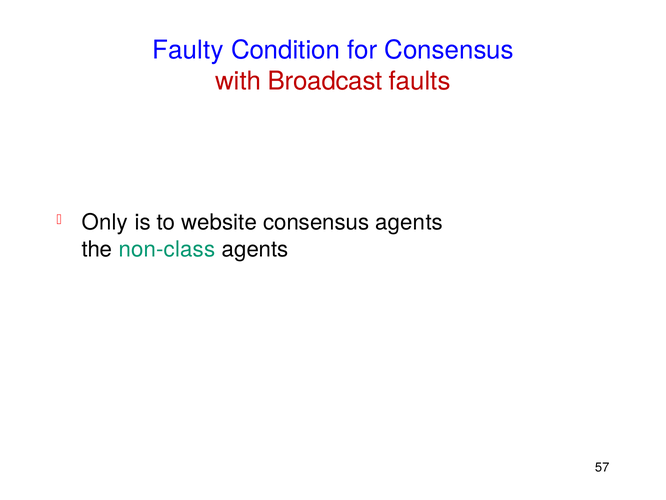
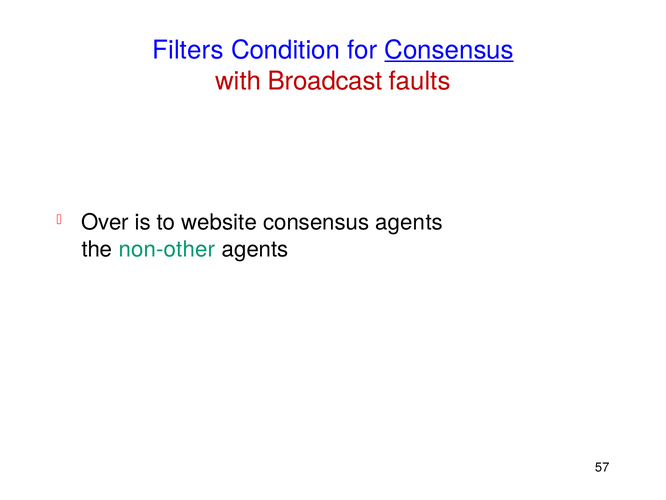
Faulty: Faulty -> Filters
Consensus at (449, 50) underline: none -> present
Only: Only -> Over
non-class: non-class -> non-other
